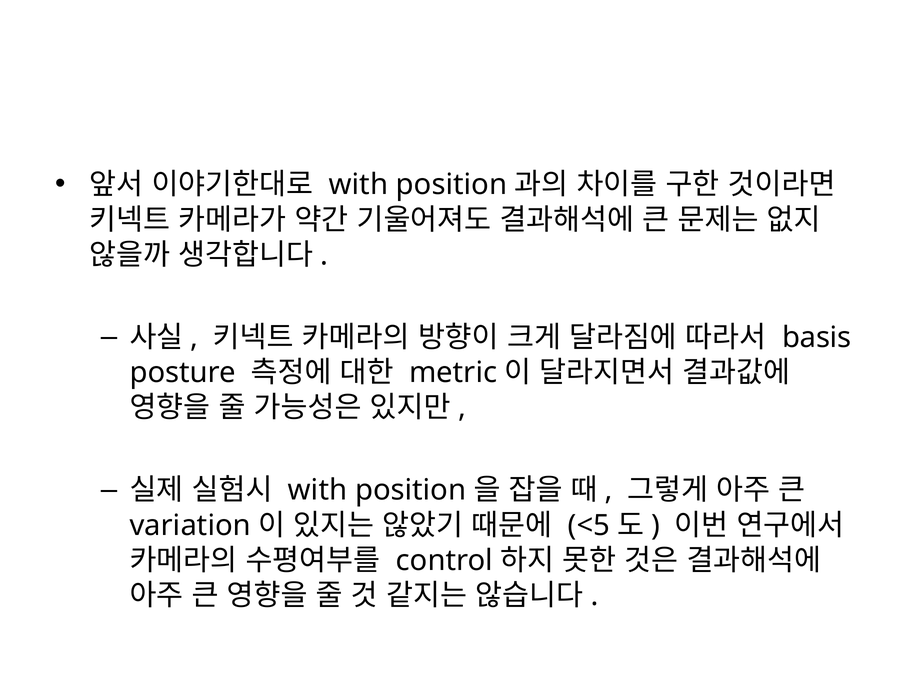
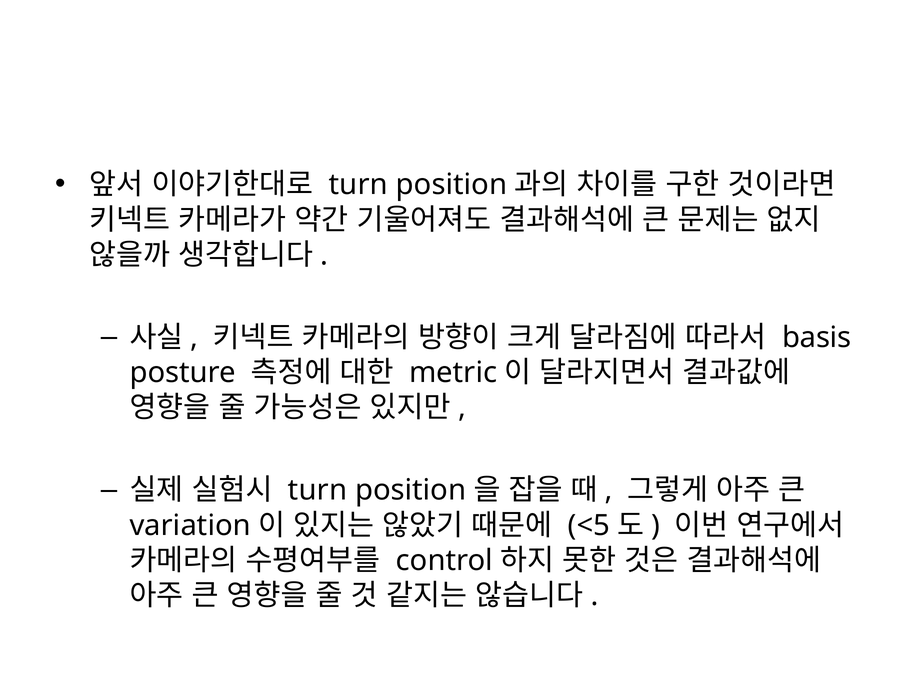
with at (358, 185): with -> turn
with at (318, 490): with -> turn
